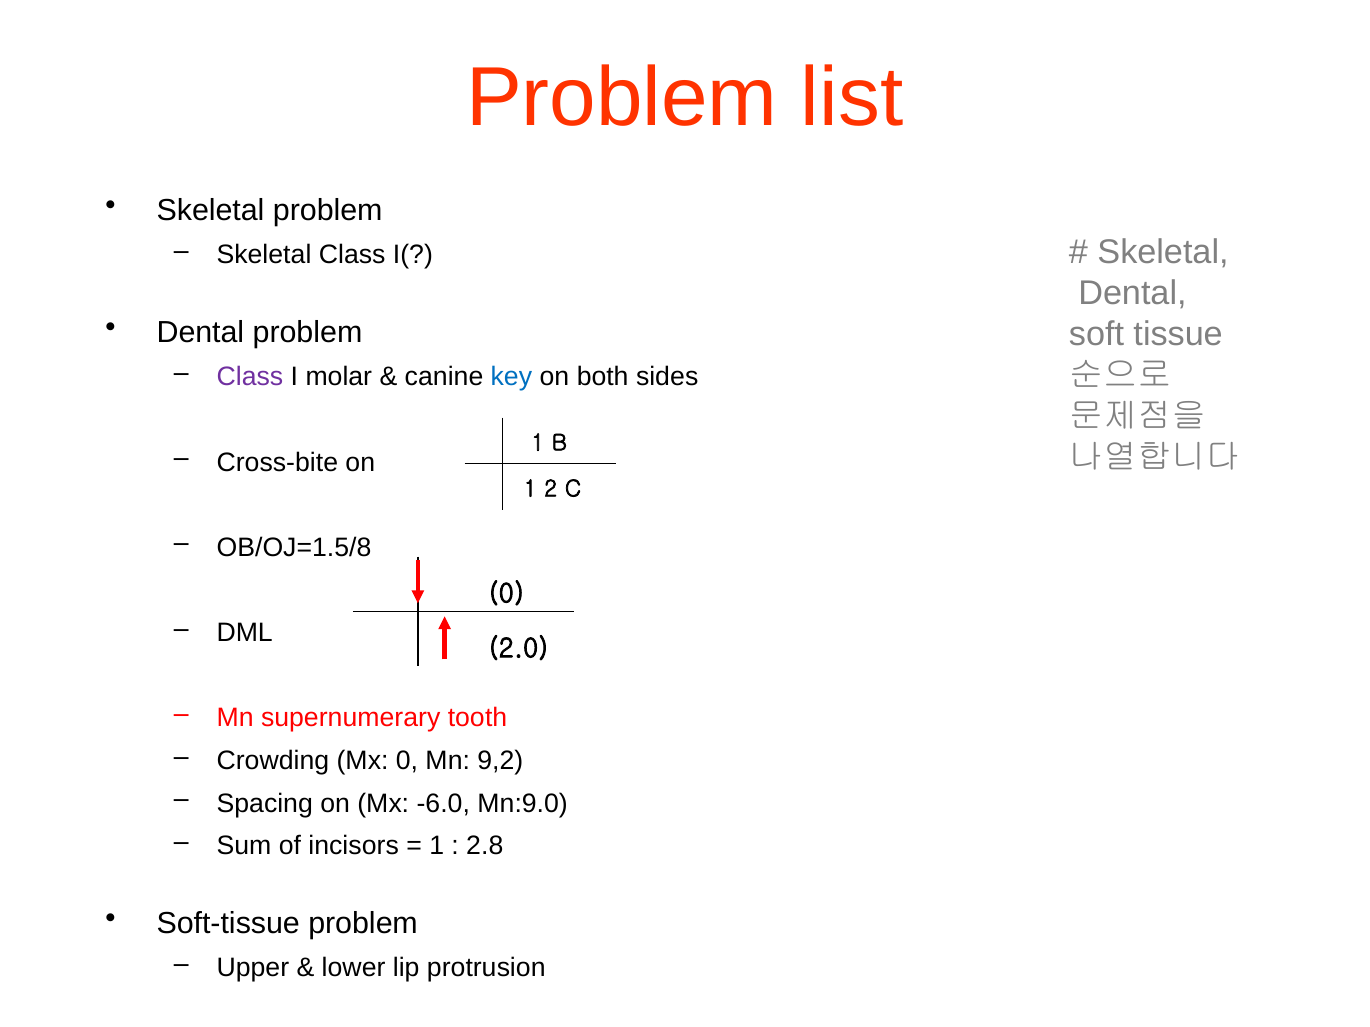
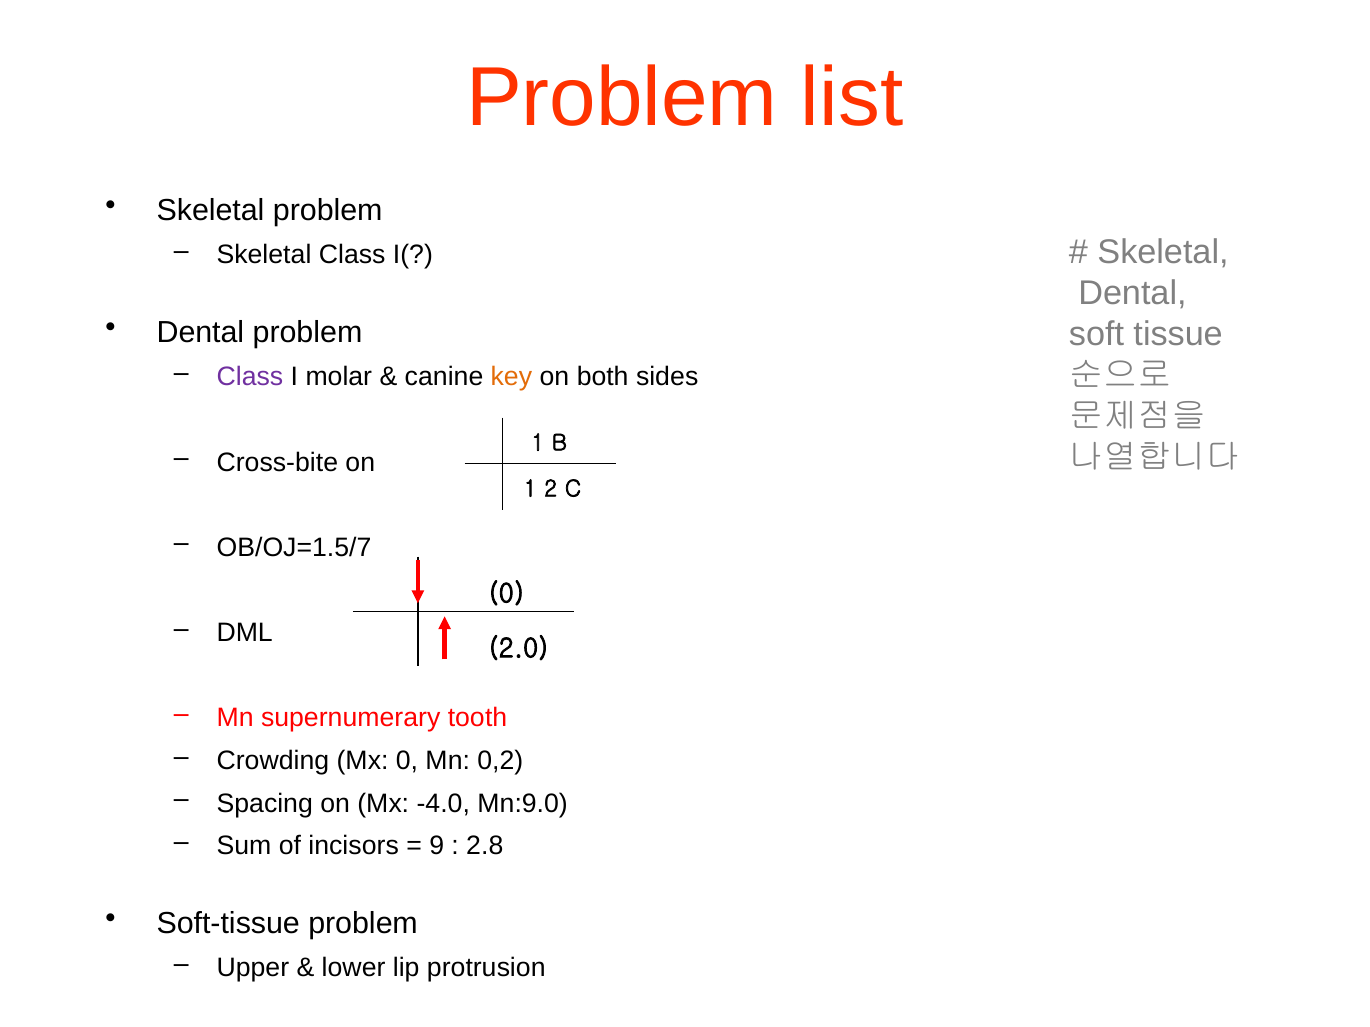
key colour: blue -> orange
OB/OJ=1.5/8: OB/OJ=1.5/8 -> OB/OJ=1.5/7
9,2: 9,2 -> 0,2
-6.0: -6.0 -> -4.0
1 at (437, 846): 1 -> 9
